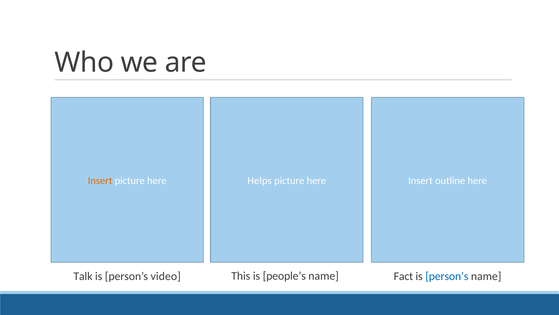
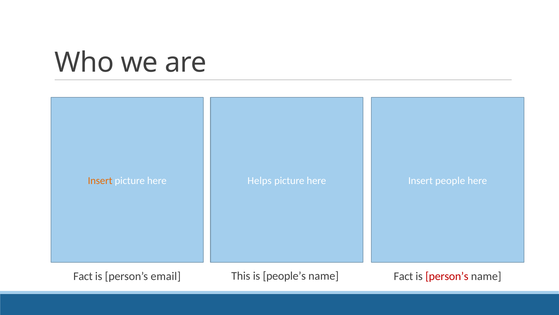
outline: outline -> people
Talk at (83, 276): Talk -> Fact
video: video -> email
person’s at (447, 276) colour: blue -> red
